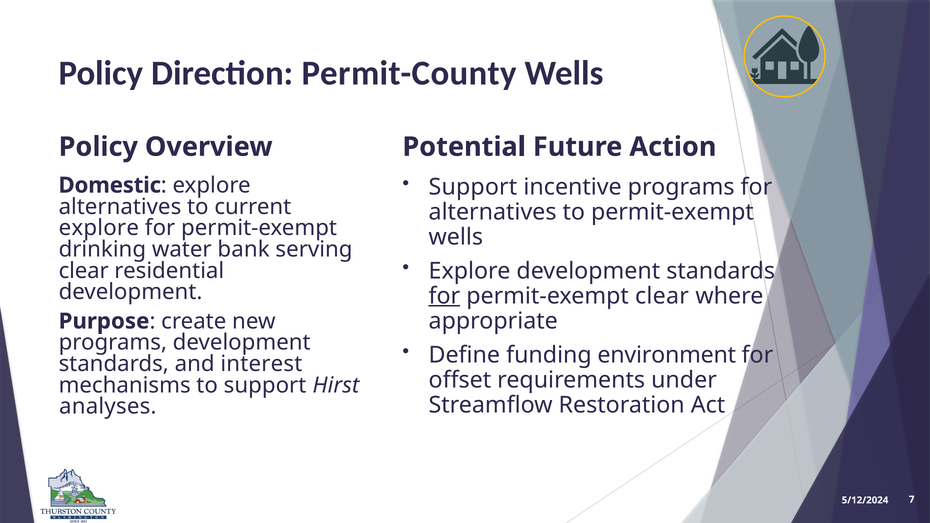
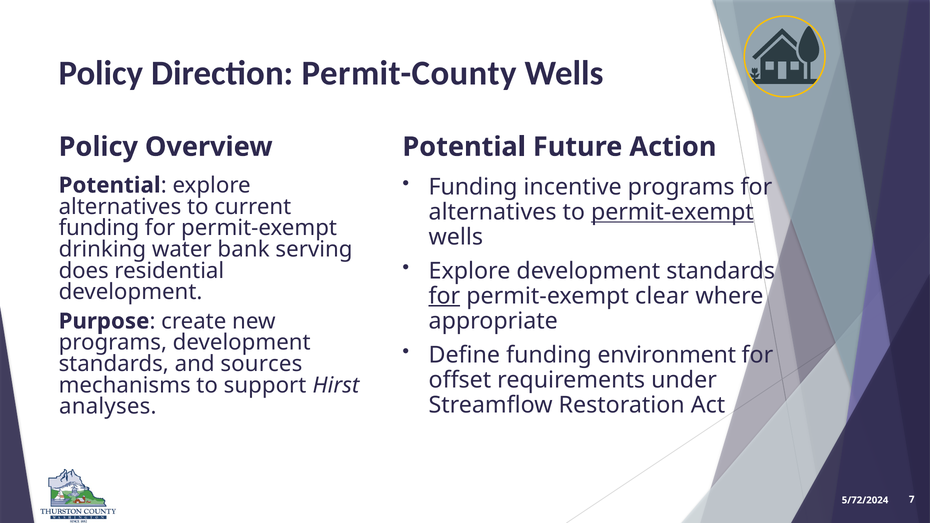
Support at (473, 187): Support -> Funding
Domestic at (110, 185): Domestic -> Potential
permit-exempt at (672, 212) underline: none -> present
explore at (99, 228): explore -> funding
clear at (84, 271): clear -> does
interest: interest -> sources
5/12/2024: 5/12/2024 -> 5/72/2024
